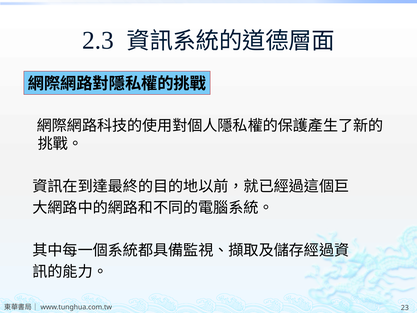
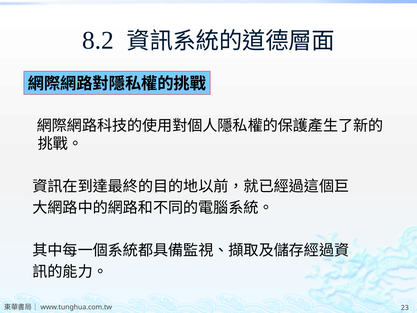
2.3: 2.3 -> 8.2
